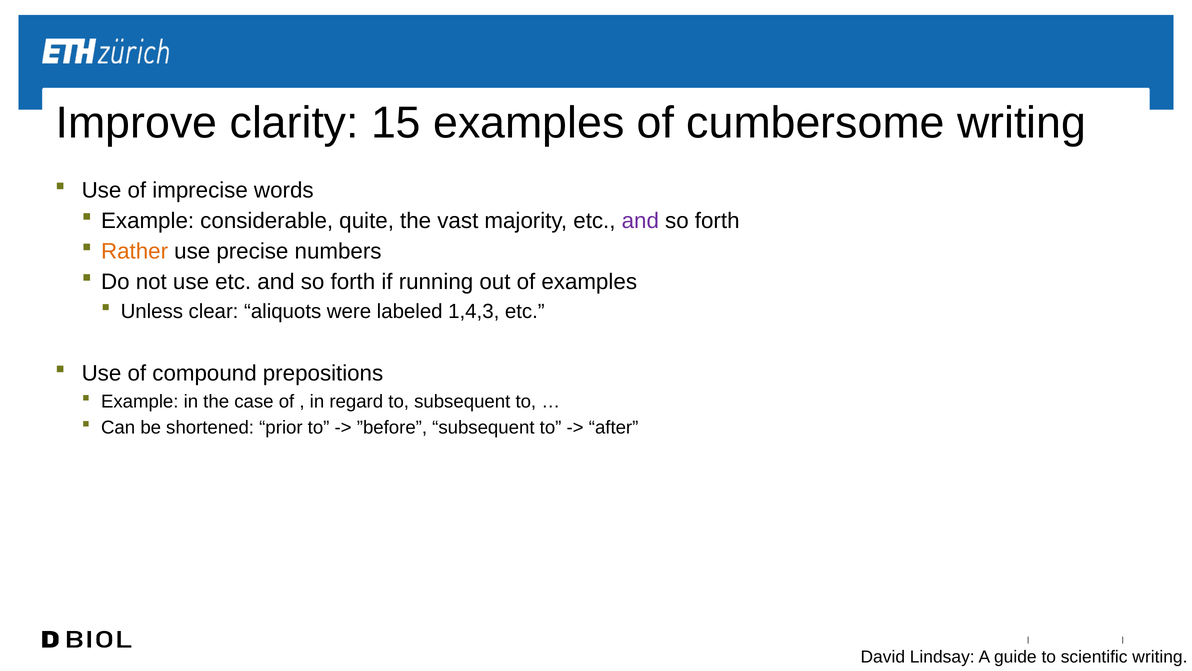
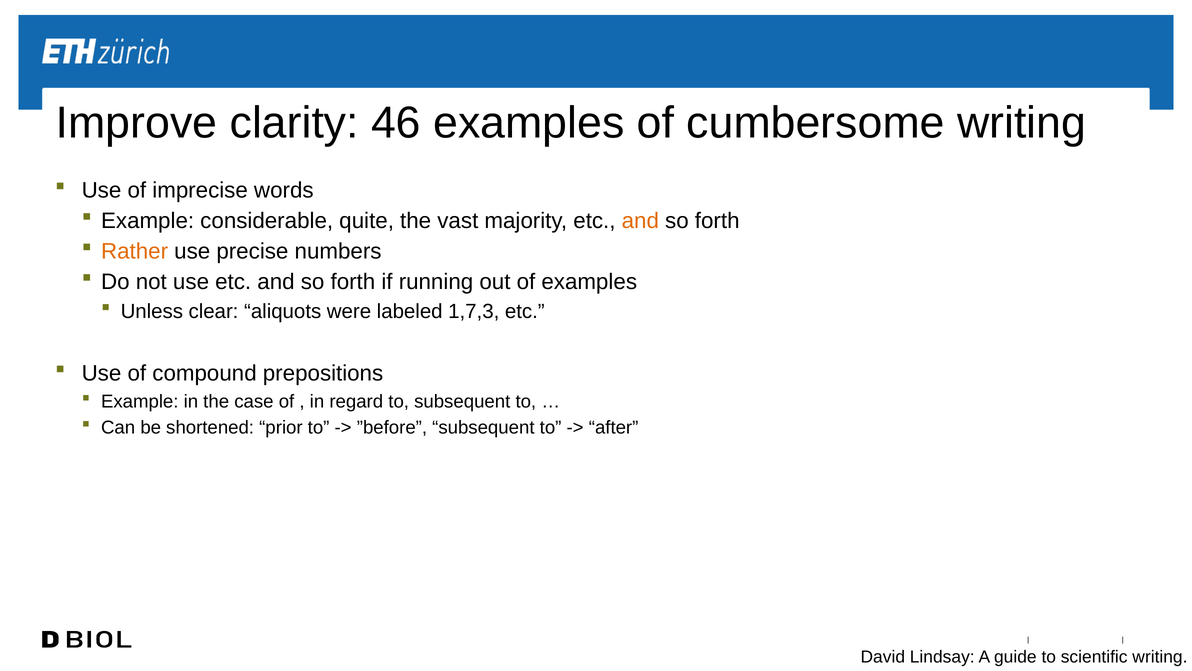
15: 15 -> 46
and at (640, 221) colour: purple -> orange
1,4,3: 1,4,3 -> 1,7,3
